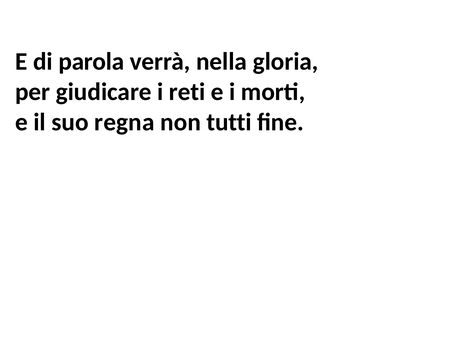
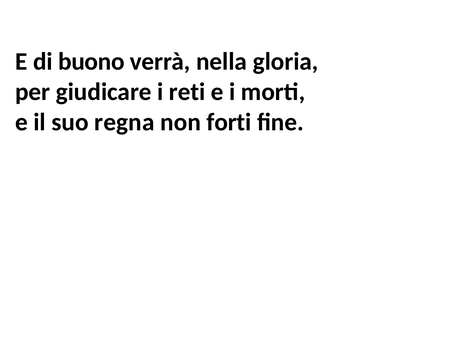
parola: parola -> buono
tutti: tutti -> forti
